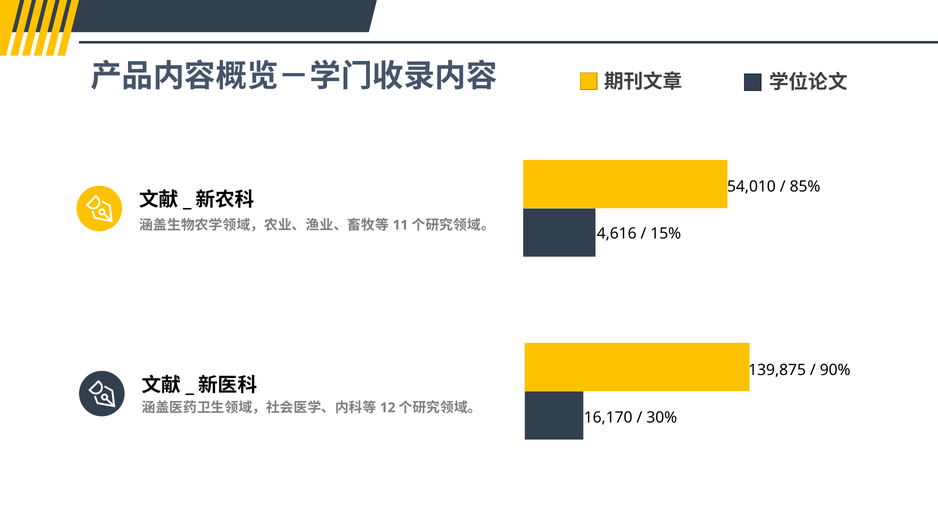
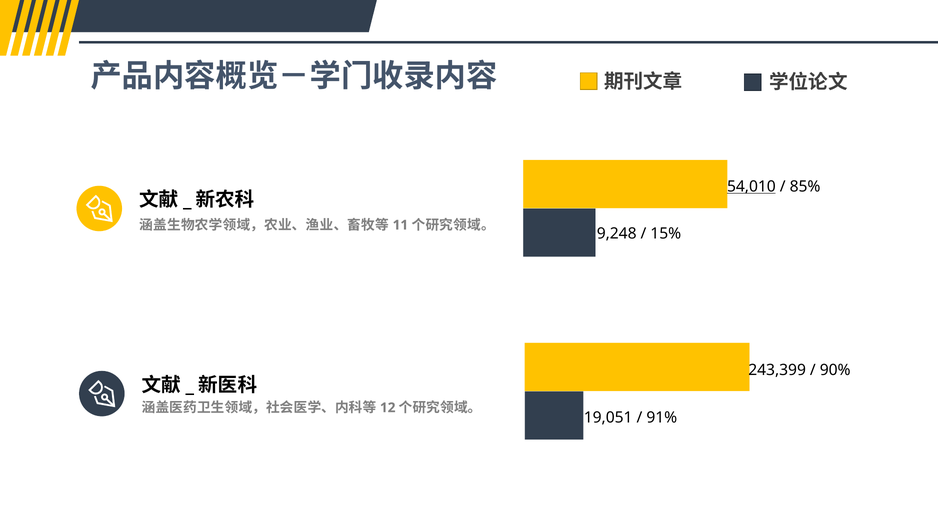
54,010 underline: none -> present
4,616: 4,616 -> 9,248
139,875: 139,875 -> 243,399
16,170: 16,170 -> 19,051
30%: 30% -> 91%
